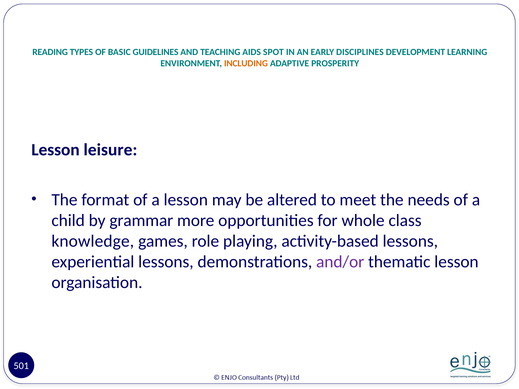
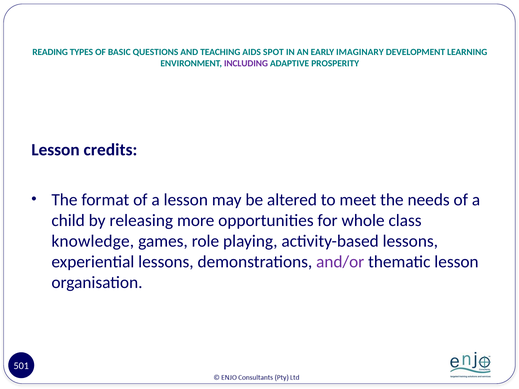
GUIDELINES: GUIDELINES -> QUESTIONS
DISCIPLINES: DISCIPLINES -> IMAGINARY
INCLUDING colour: orange -> purple
leisure: leisure -> credits
grammar: grammar -> releasing
